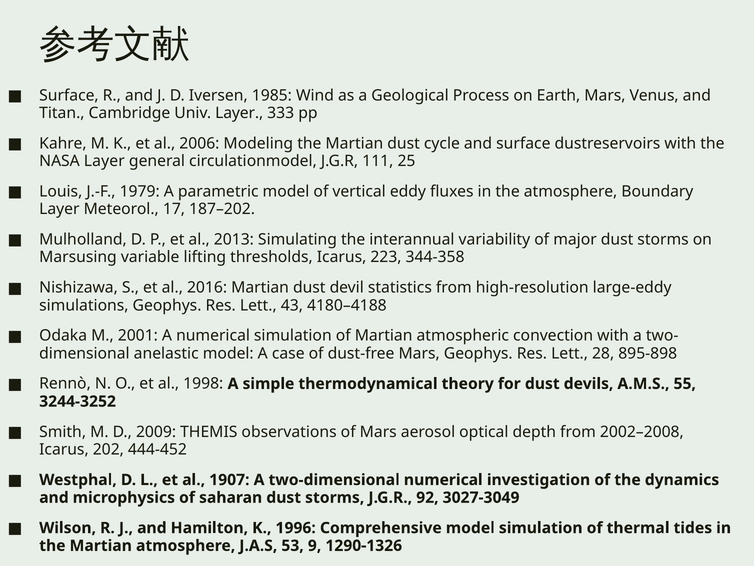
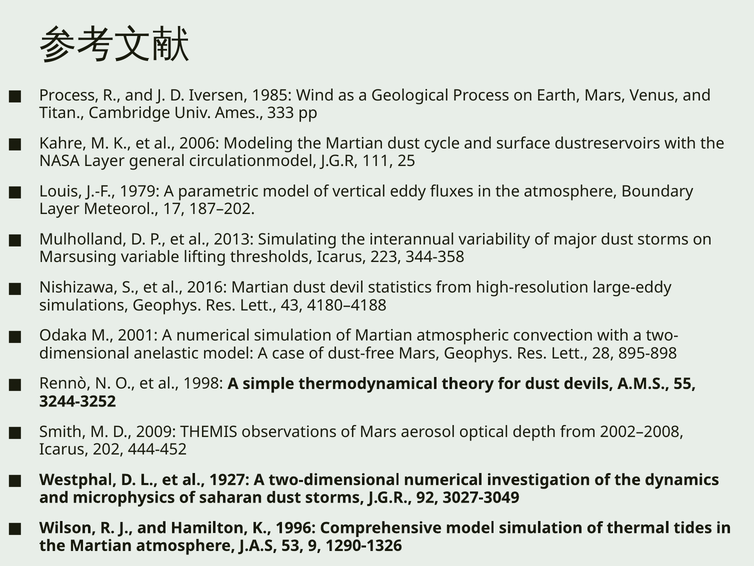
Surface at (69, 95): Surface -> Process
Univ Layer: Layer -> Ames
1907: 1907 -> 1927
